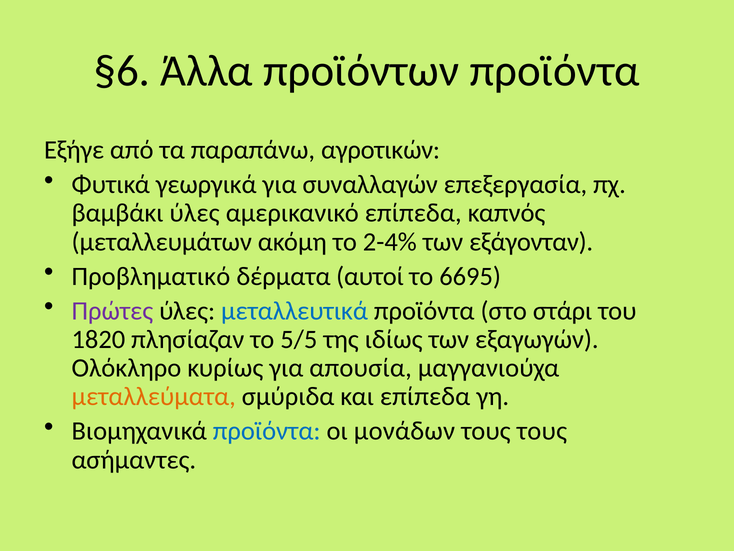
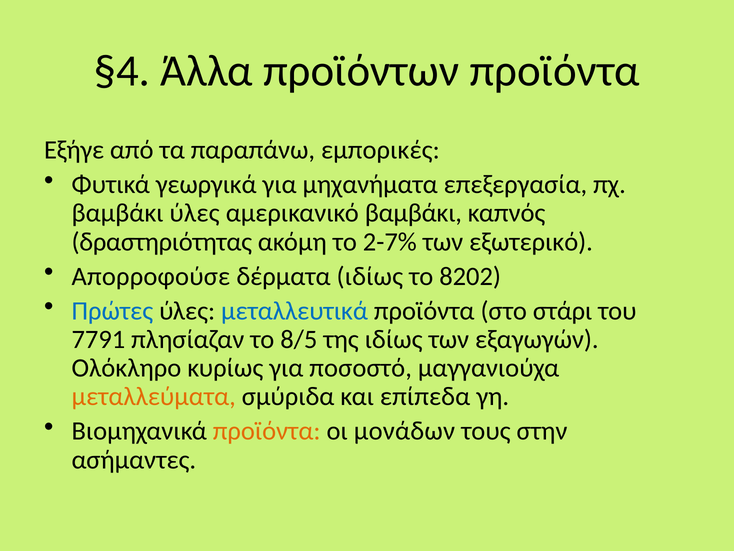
§6: §6 -> §4
αγροτικών: αγροτικών -> εμπορικές
συναλλαγών: συναλλαγών -> μηχανήματα
αμερικανικό επίπεδα: επίπεδα -> βαμβάκι
μεταλλευμάτων: μεταλλευμάτων -> δραστηριότητας
2-4%: 2-4% -> 2-7%
εξάγονταν: εξάγονταν -> εξωτερικό
Προβληματικό: Προβληματικό -> Απορροφούσε
δέρματα αυτοί: αυτοί -> ιδίως
6695: 6695 -> 8202
Πρώτες colour: purple -> blue
1820: 1820 -> 7791
5/5: 5/5 -> 8/5
απουσία: απουσία -> ποσοστό
προϊόντα at (267, 431) colour: blue -> orange
τους τους: τους -> στην
